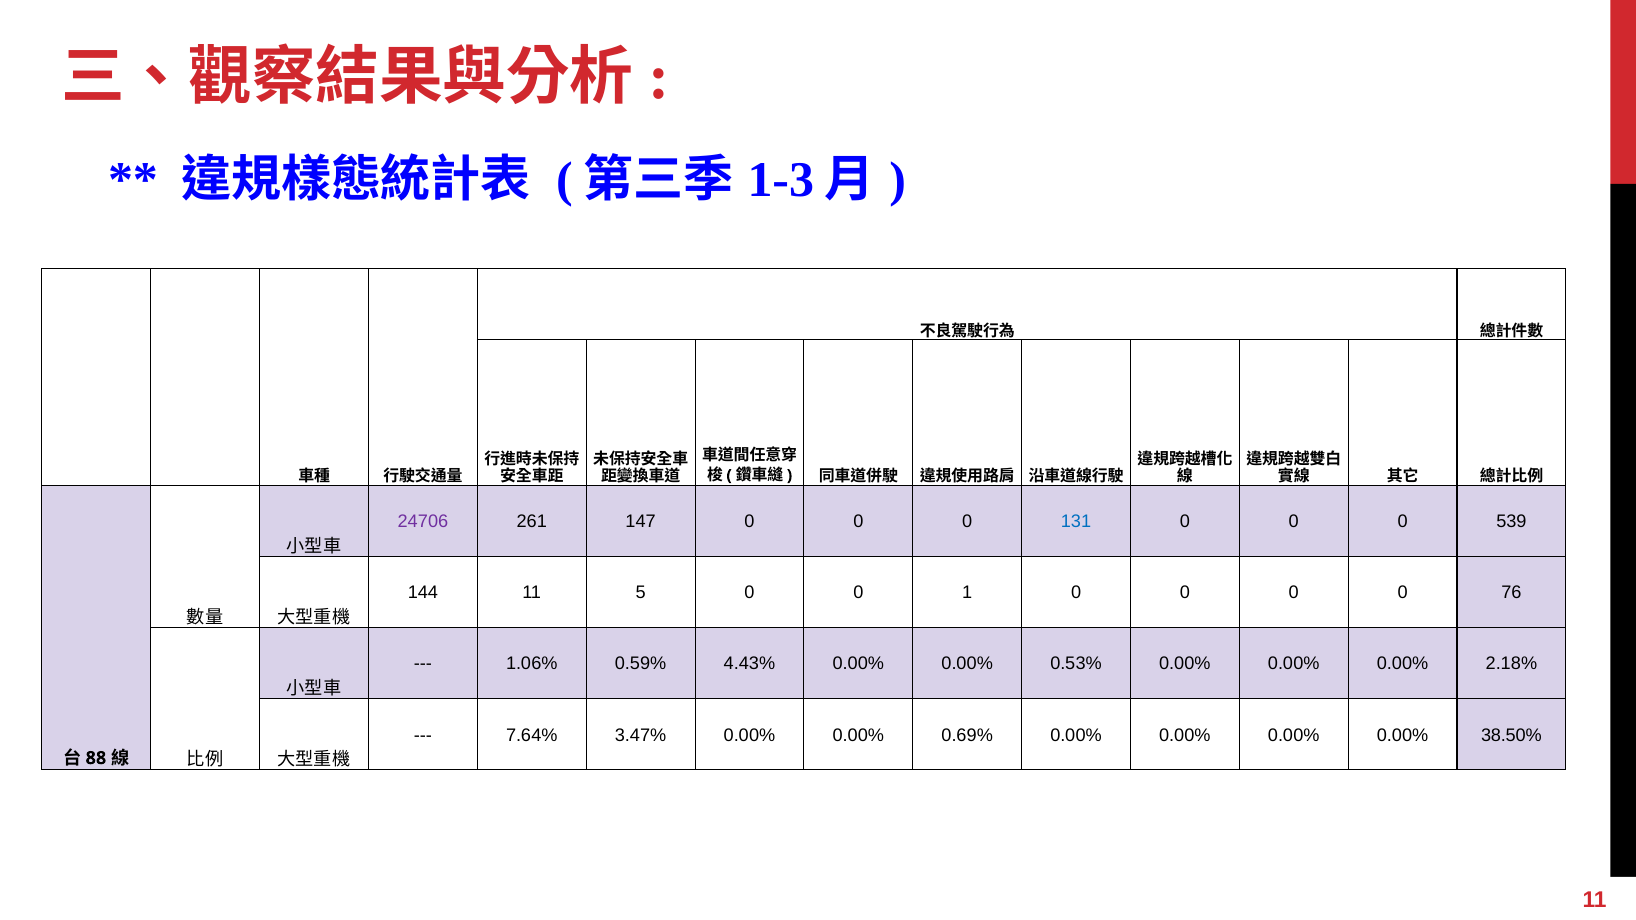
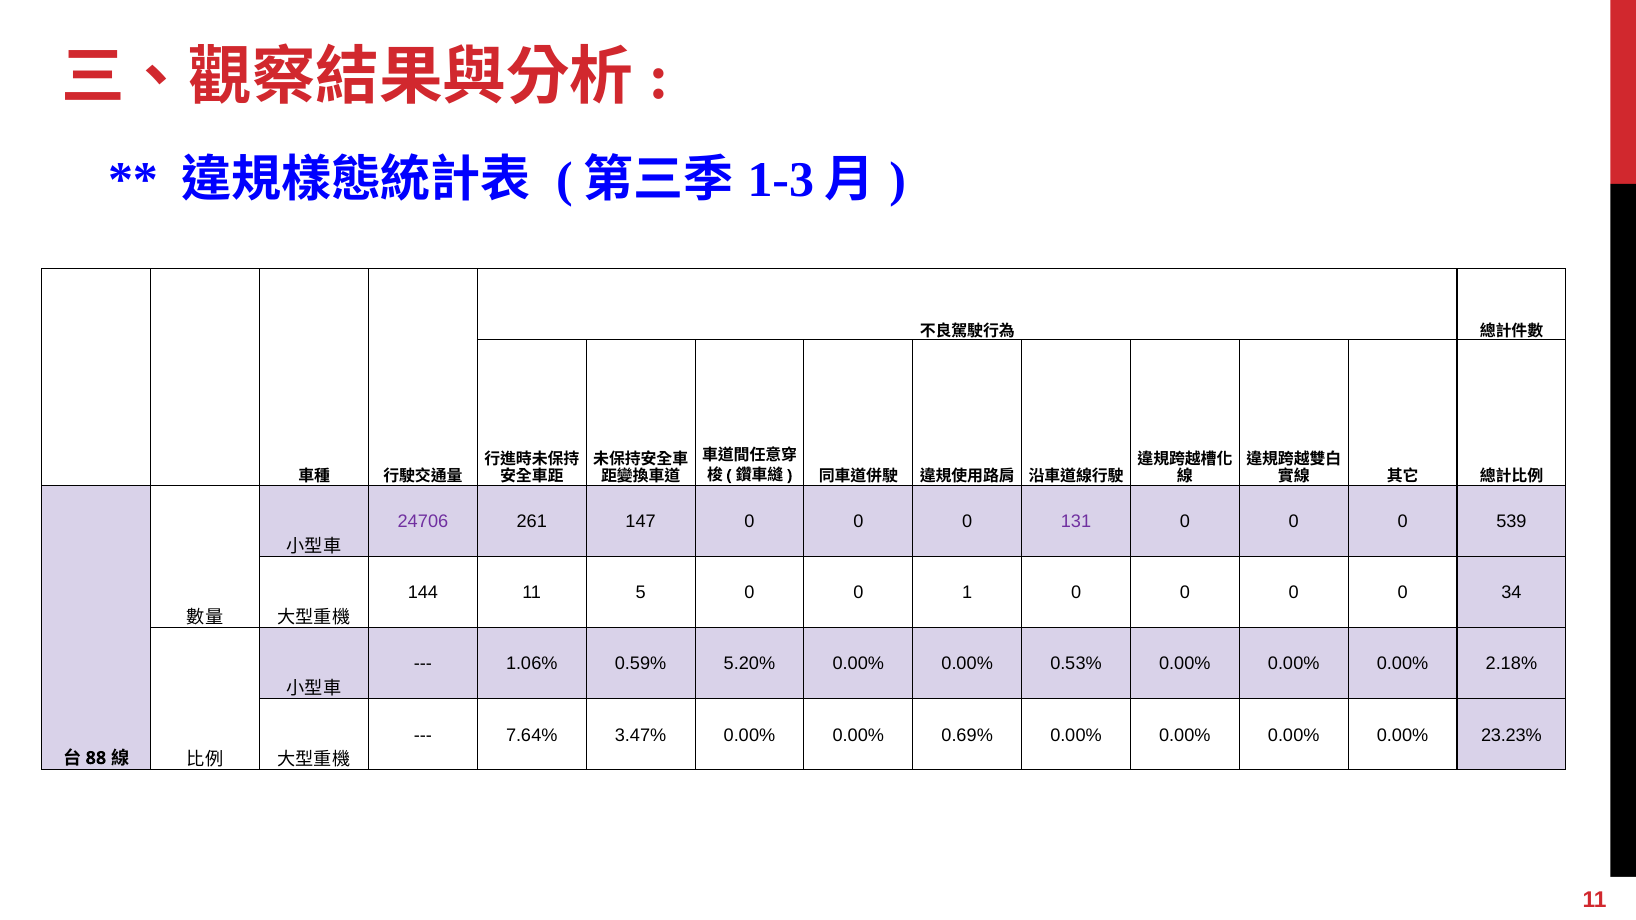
131 colour: blue -> purple
76: 76 -> 34
4.43%: 4.43% -> 5.20%
38.50%: 38.50% -> 23.23%
